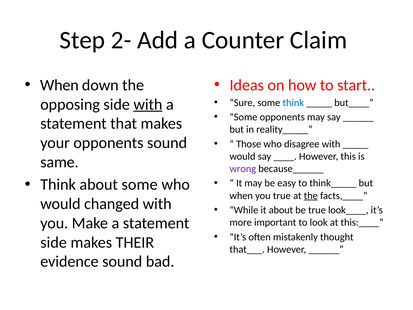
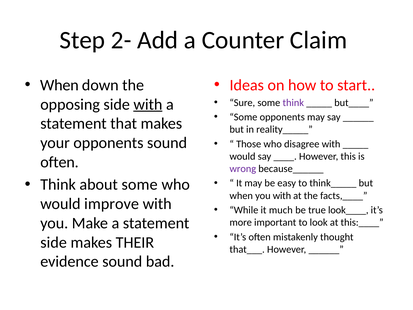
think at (293, 103) colour: blue -> purple
same at (59, 162): same -> often
you true: true -> with
the at (311, 195) underline: present -> none
changed: changed -> improve
it about: about -> much
